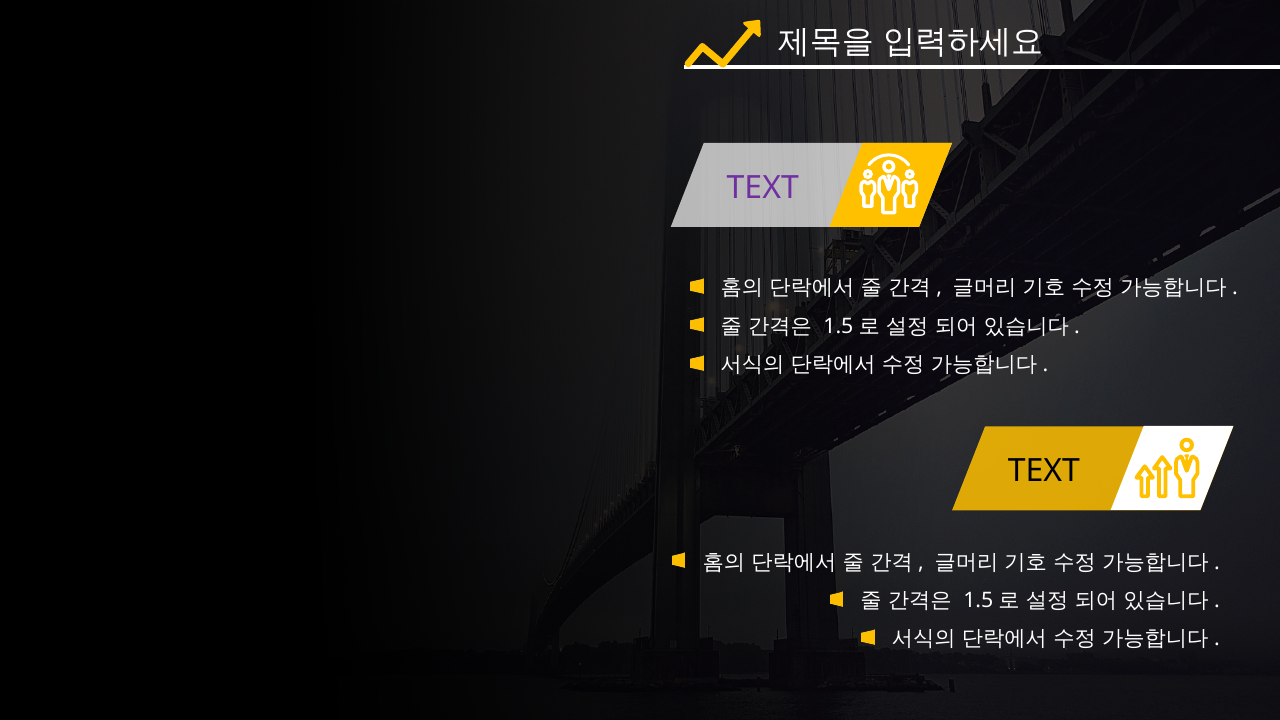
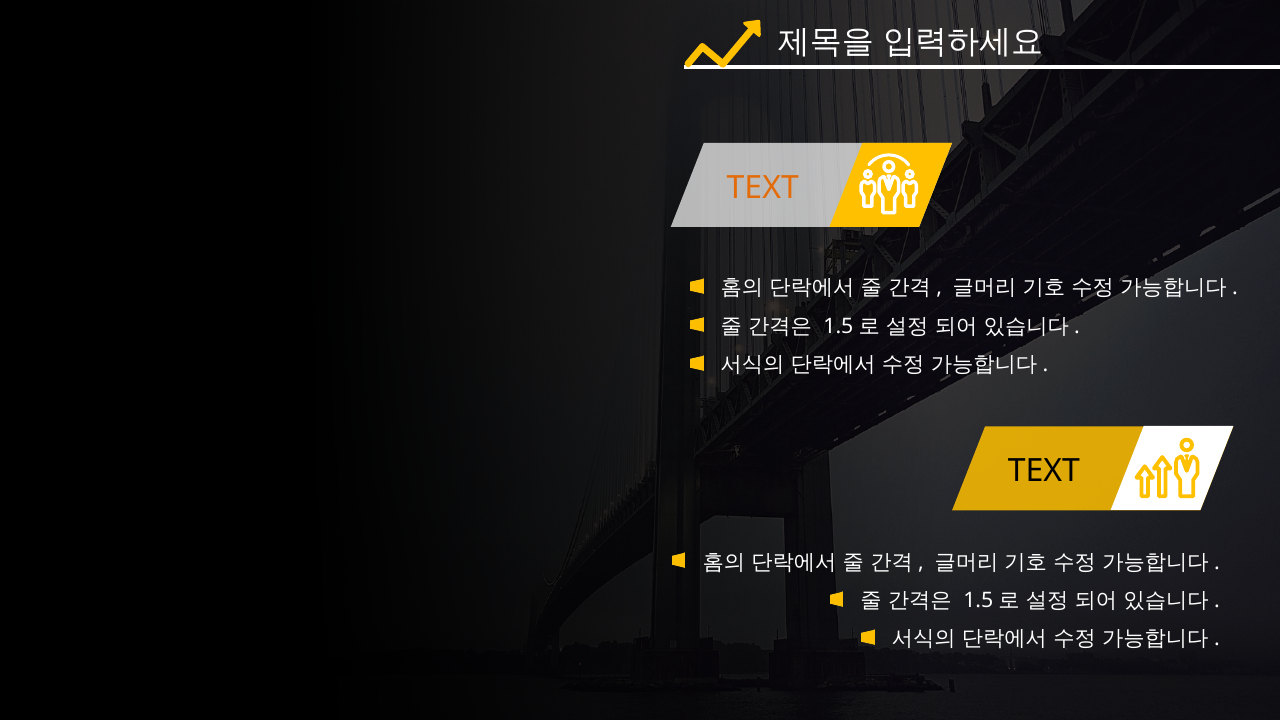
TEXT at (763, 188) colour: purple -> orange
